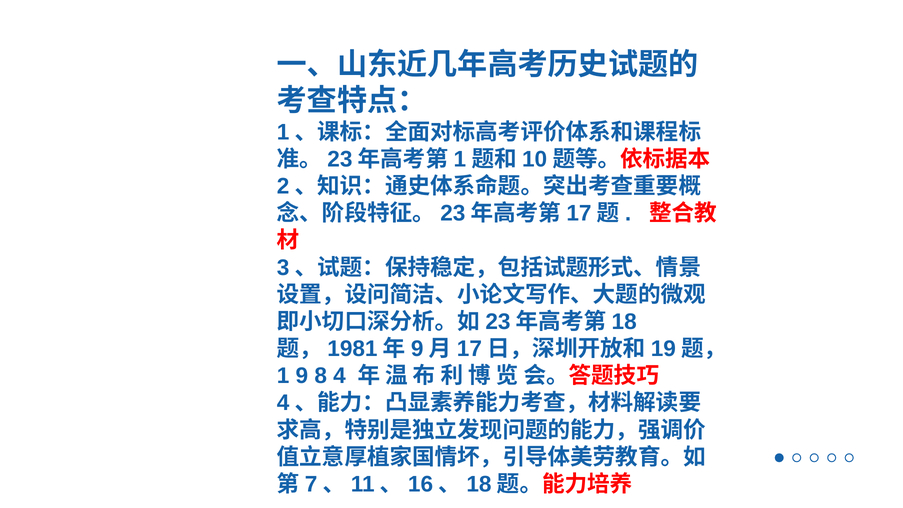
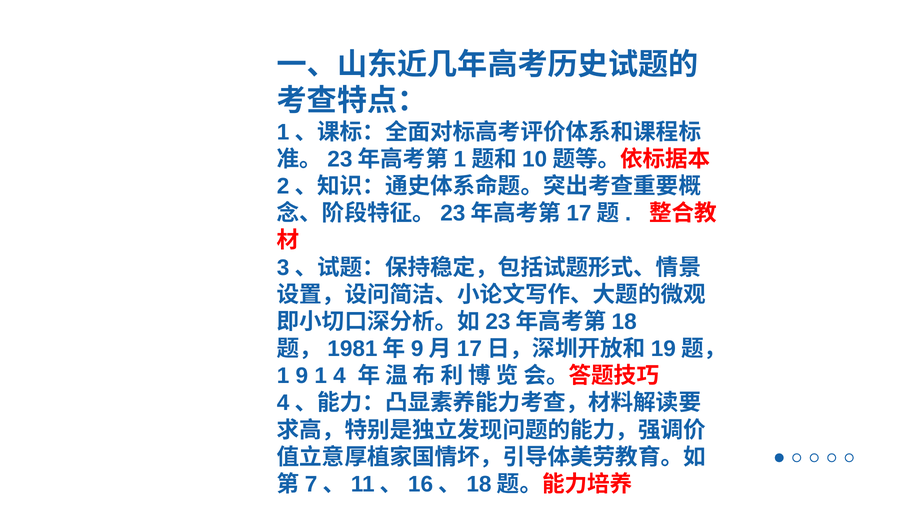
9 8: 8 -> 1
